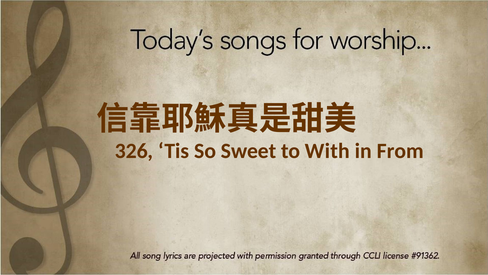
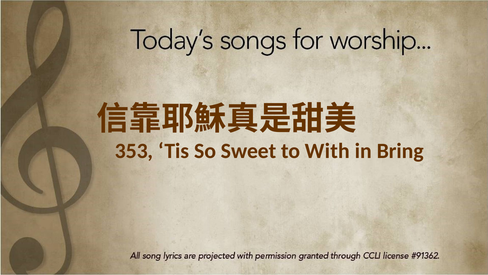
326: 326 -> 353
From: From -> Bring
